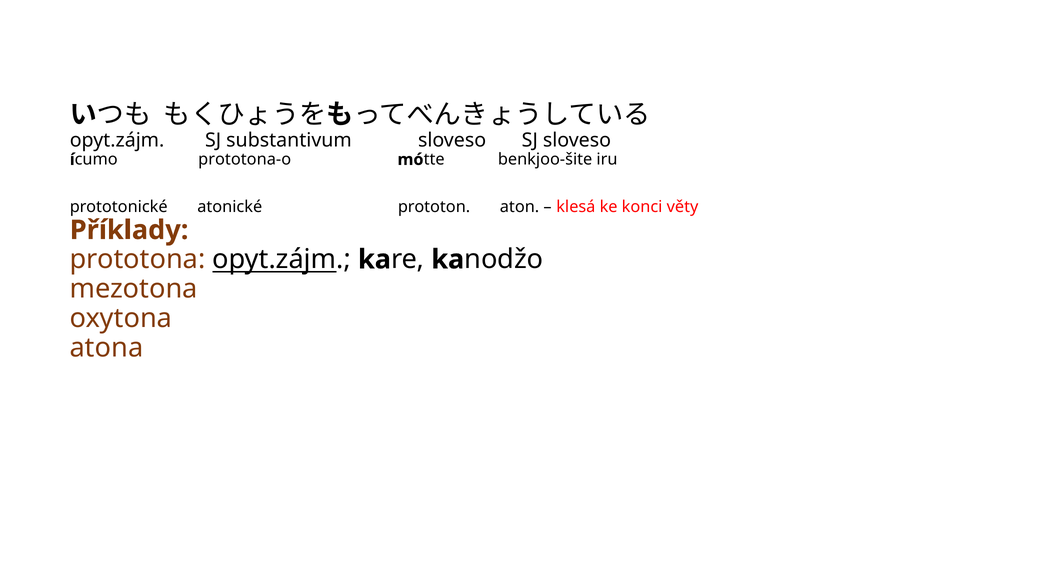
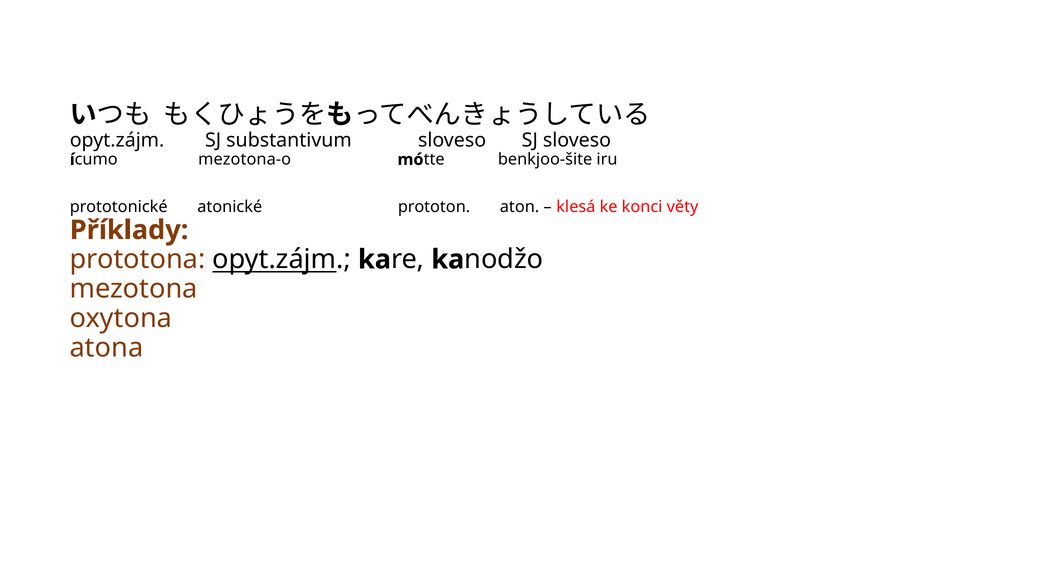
prototona-o: prototona-o -> mezotona-o
